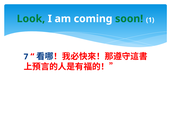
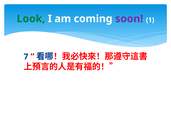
soon colour: green -> purple
